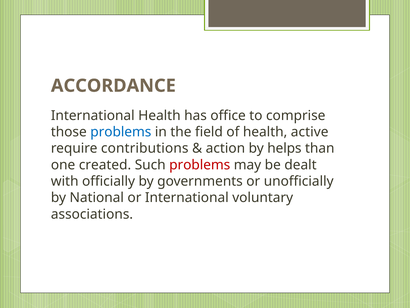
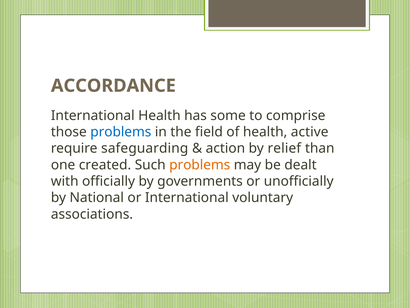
office: office -> some
contributions: contributions -> safeguarding
helps: helps -> relief
problems at (200, 165) colour: red -> orange
